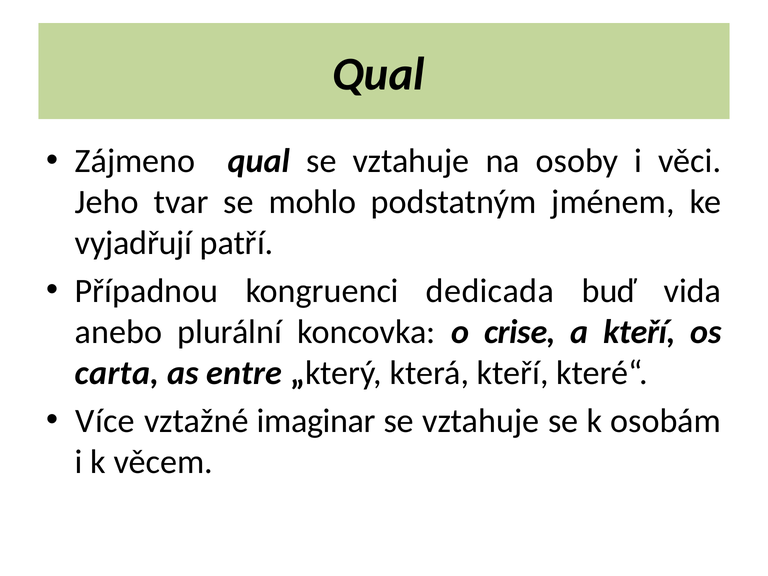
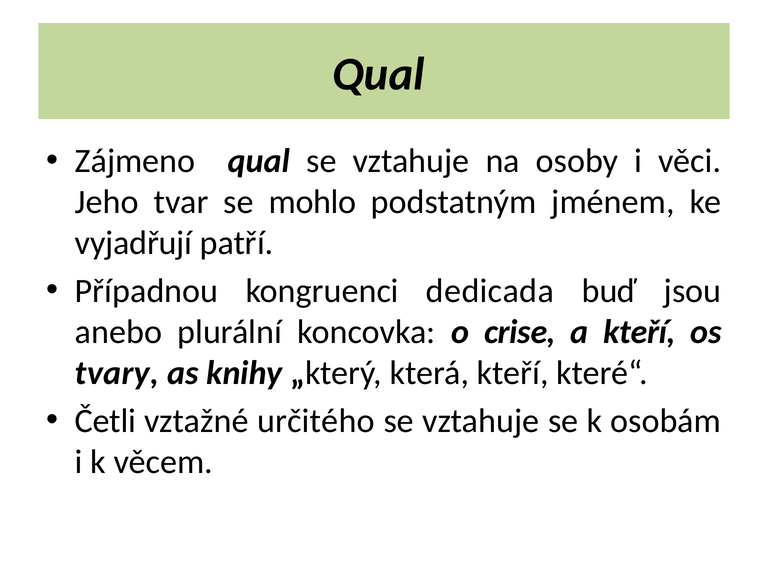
vida: vida -> jsou
carta: carta -> tvary
entre: entre -> knihy
Více: Více -> Četli
imaginar: imaginar -> určitého
